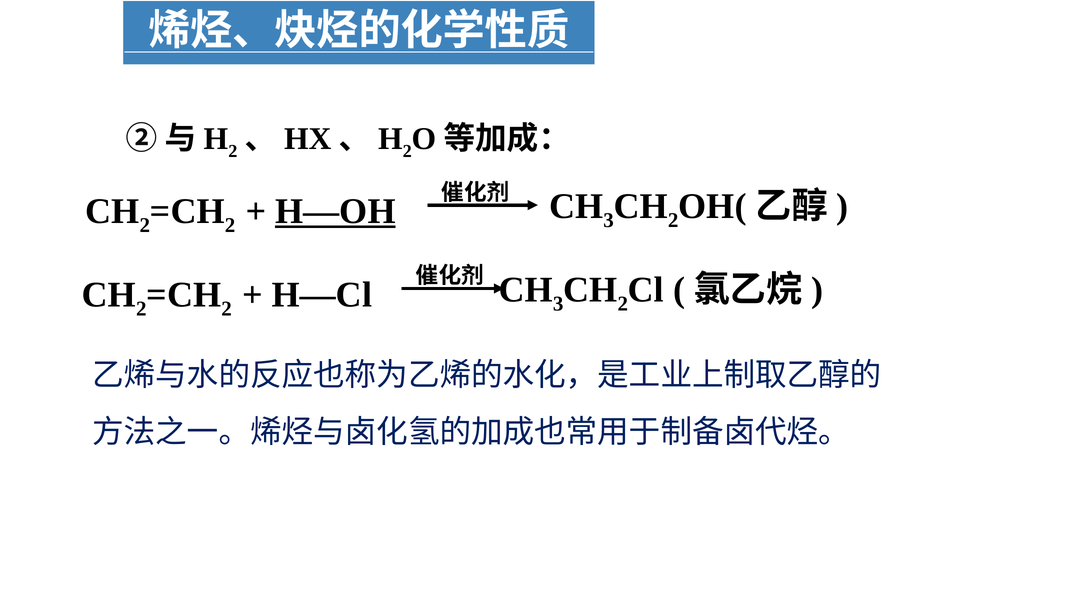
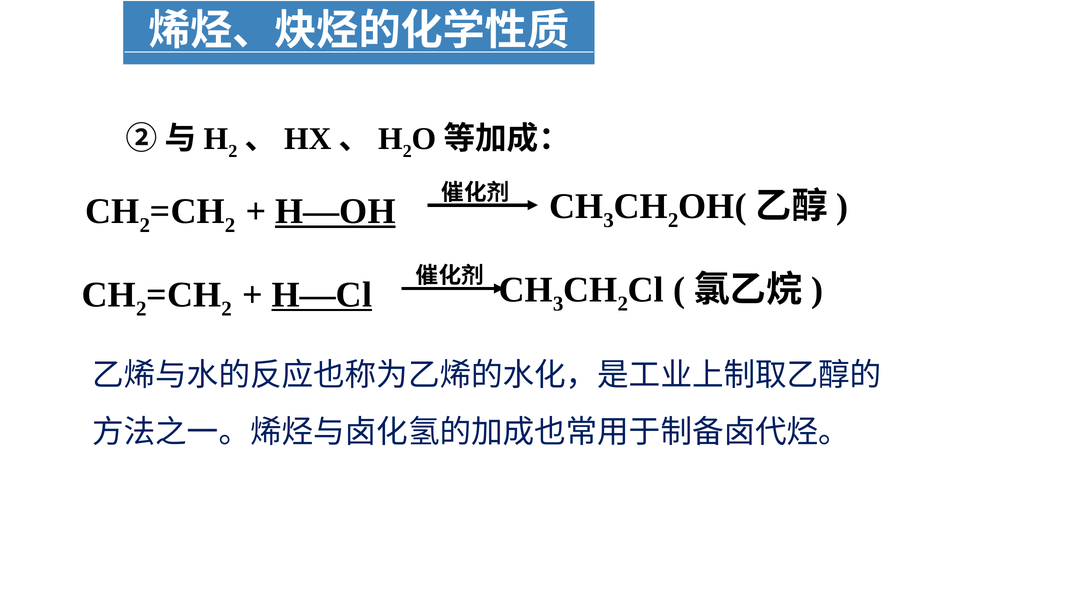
H—Cl underline: none -> present
